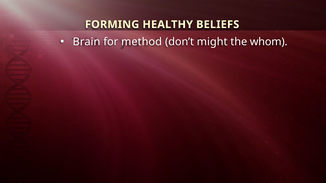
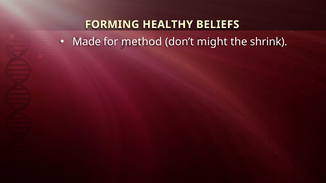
Brain: Brain -> Made
whom: whom -> shrink
